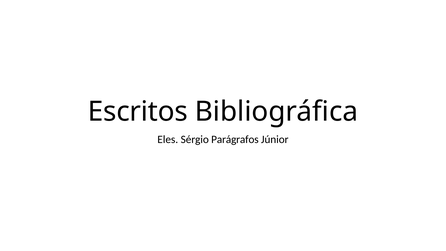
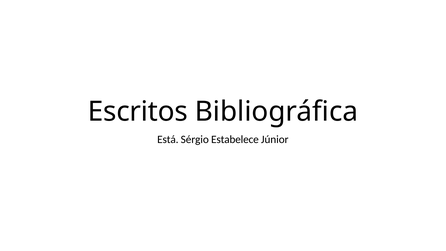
Eles: Eles -> Está
Parágrafos: Parágrafos -> Estabelece
